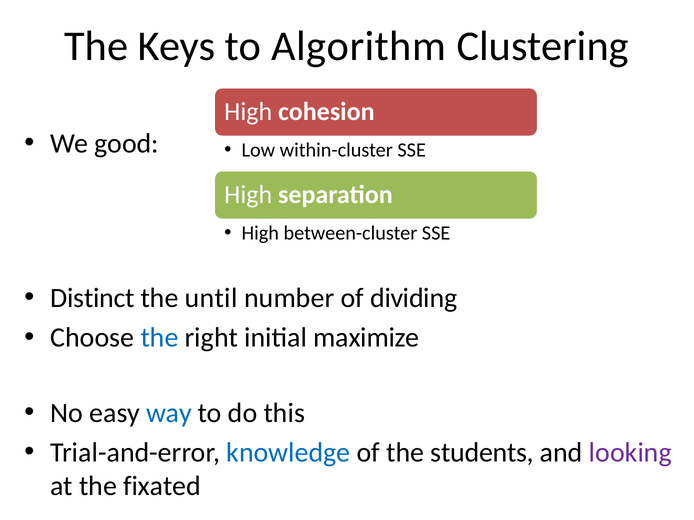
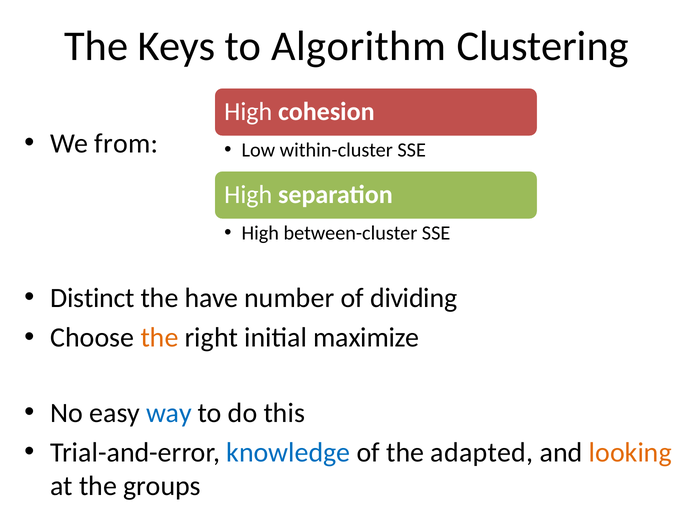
good: good -> from
until: until -> have
the at (160, 338) colour: blue -> orange
students: students -> adapted
looking colour: purple -> orange
fixated: fixated -> groups
